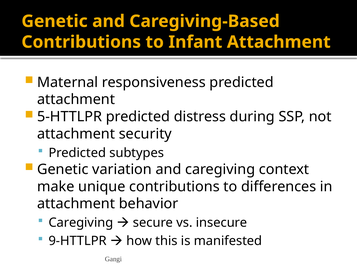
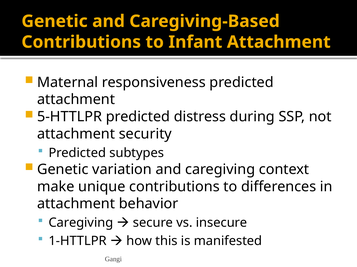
9-HTTLPR: 9-HTTLPR -> 1-HTTLPR
